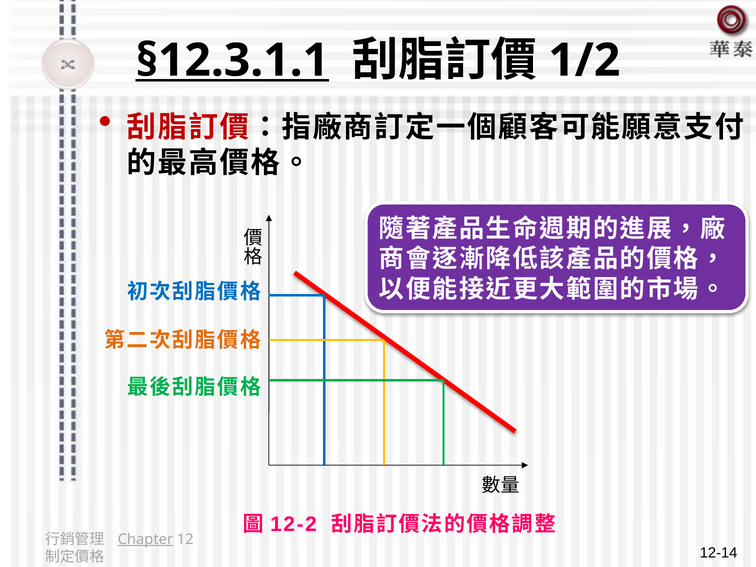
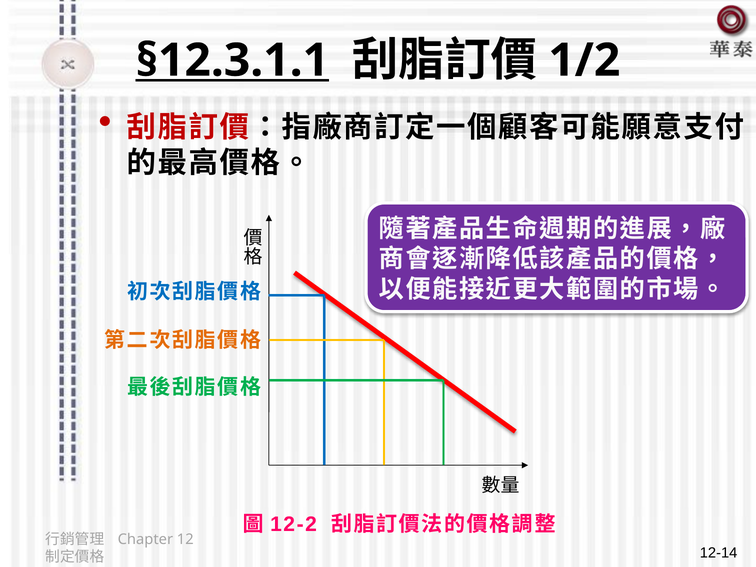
Chapter underline: present -> none
